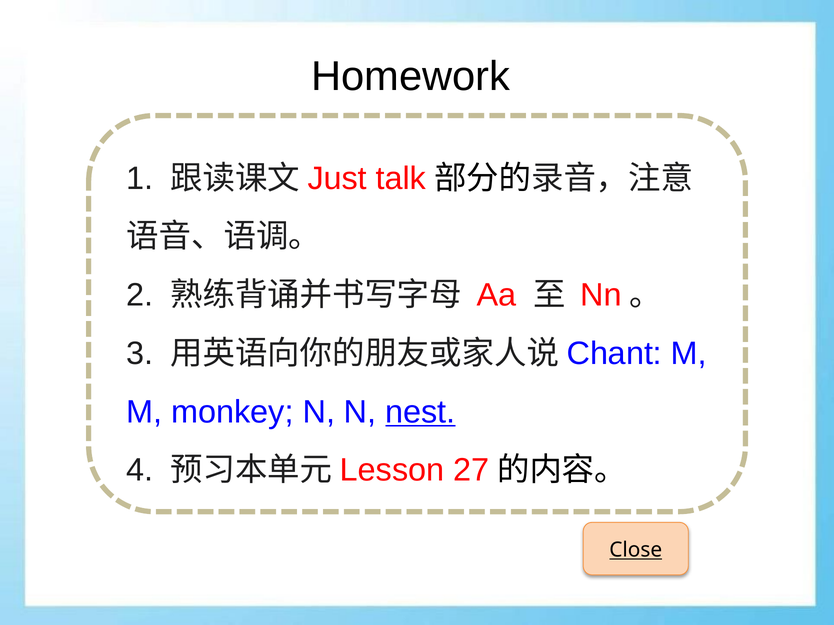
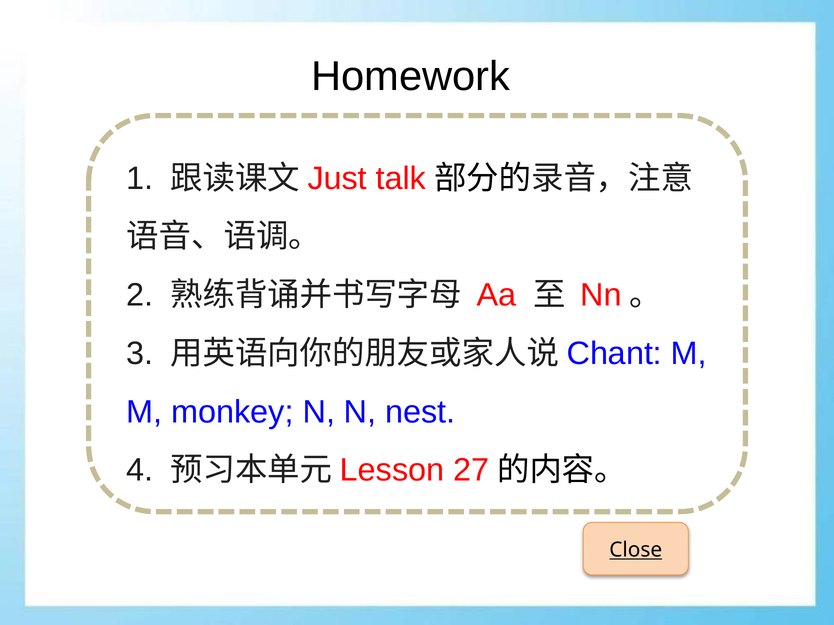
nest underline: present -> none
